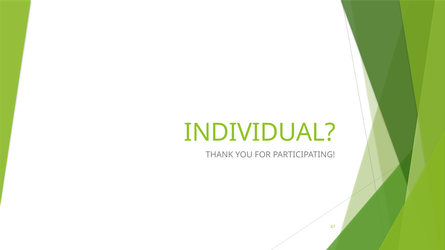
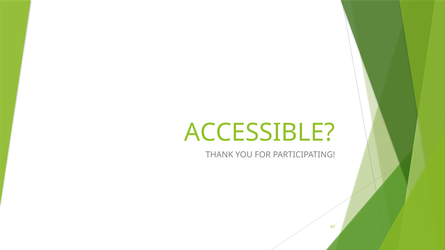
INDIVIDUAL: INDIVIDUAL -> ACCESSIBLE
